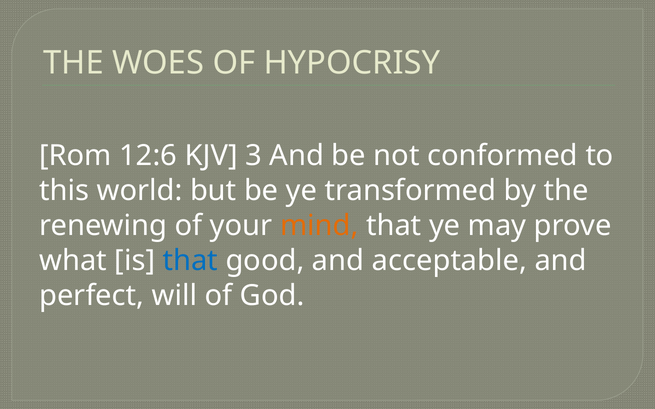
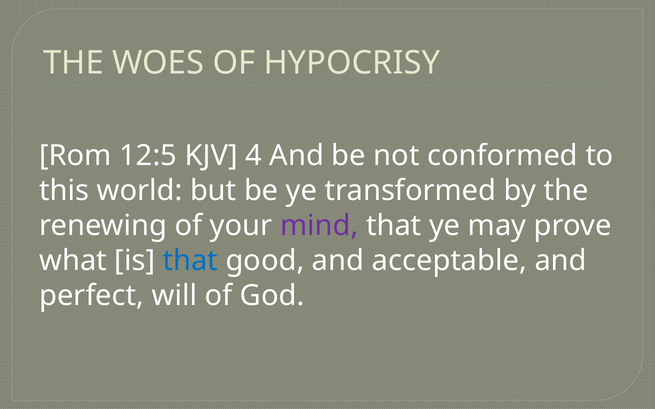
12:6: 12:6 -> 12:5
3: 3 -> 4
mind colour: orange -> purple
